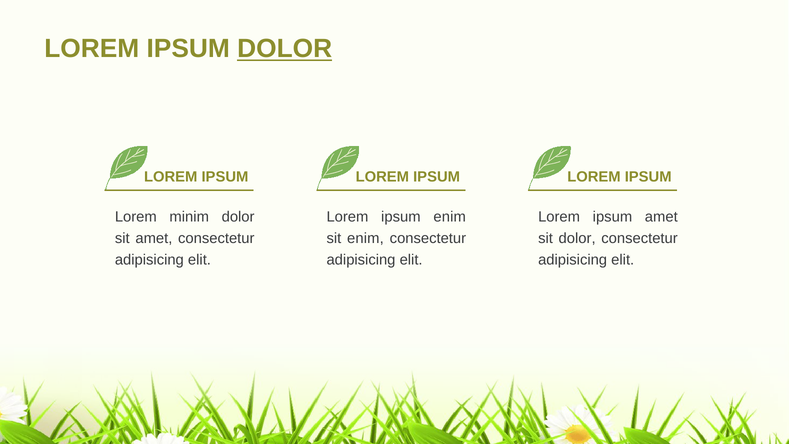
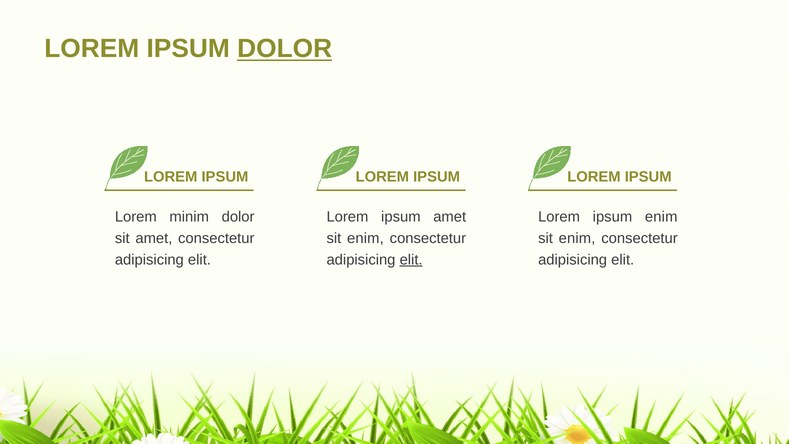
ipsum enim: enim -> amet
ipsum amet: amet -> enim
dolor at (577, 238): dolor -> enim
elit at (411, 260) underline: none -> present
